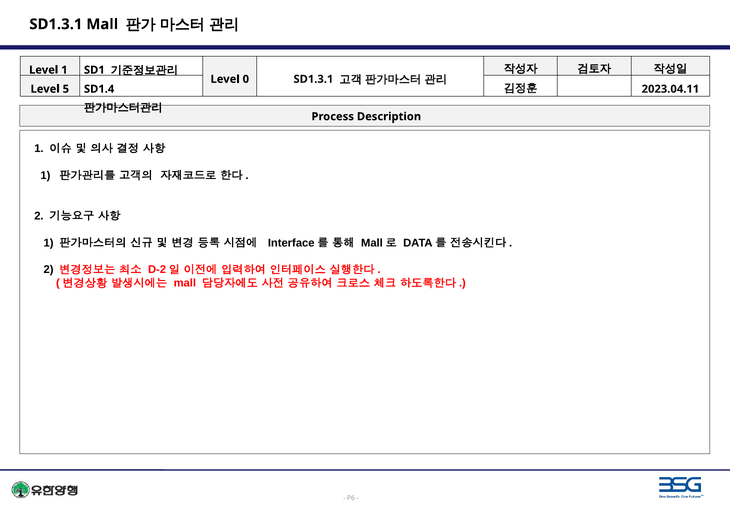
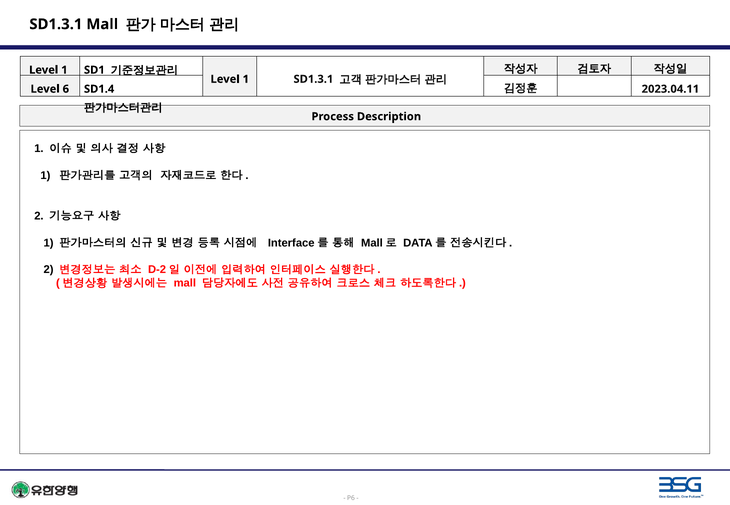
0 at (246, 79): 0 -> 1
5: 5 -> 6
